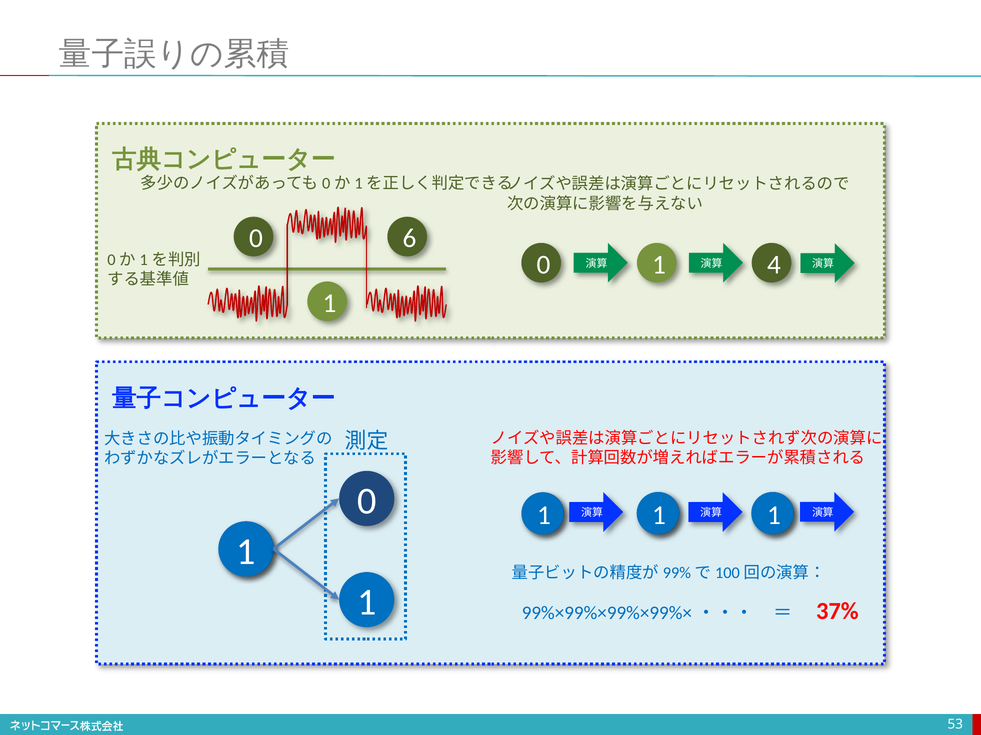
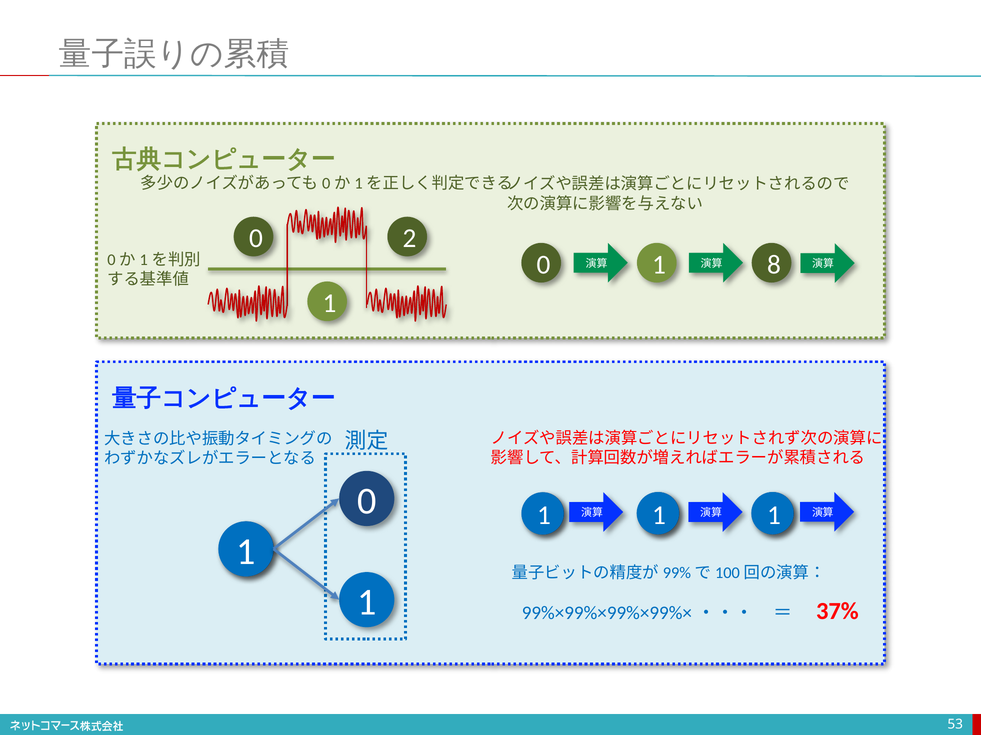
6: 6 -> 2
4: 4 -> 8
